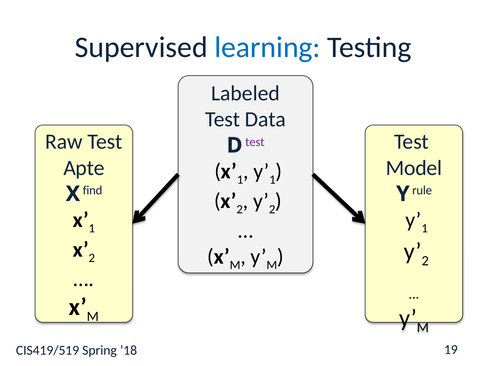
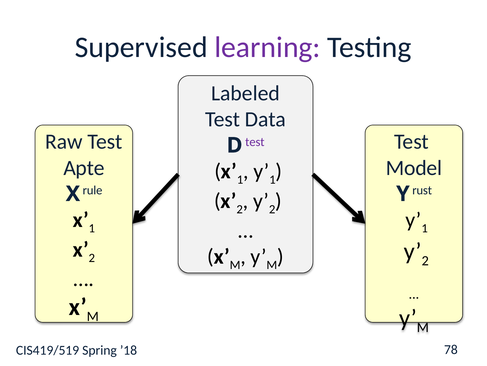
learning colour: blue -> purple
find: find -> rule
rule: rule -> rust
19: 19 -> 78
